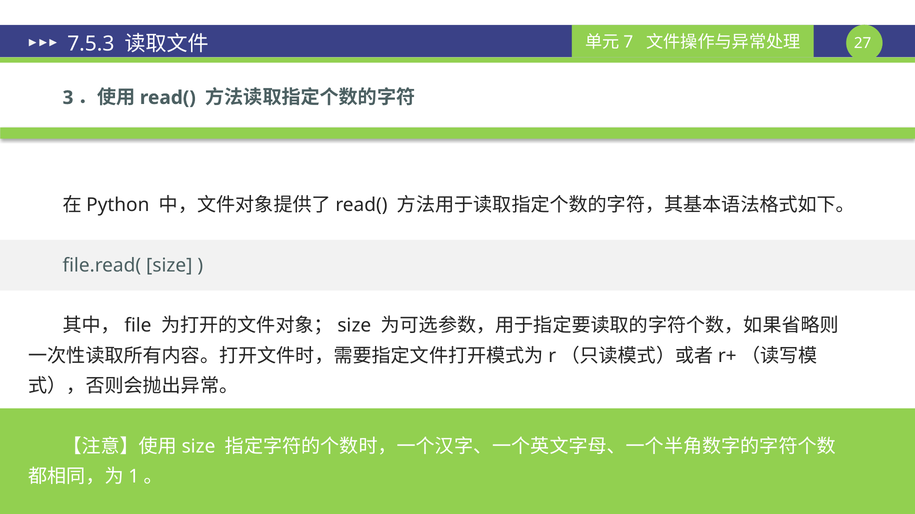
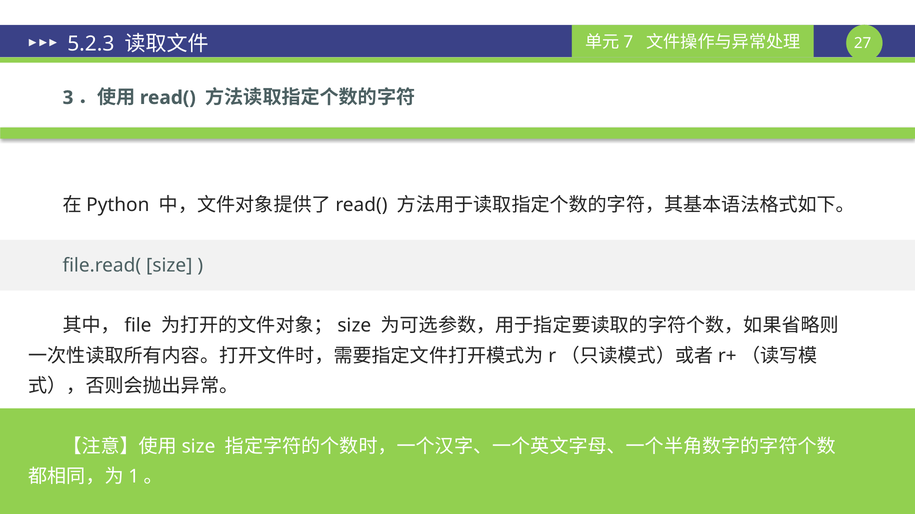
7.5.3: 7.5.3 -> 5.2.3
